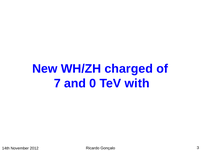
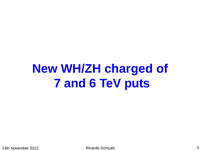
0: 0 -> 6
with: with -> puts
